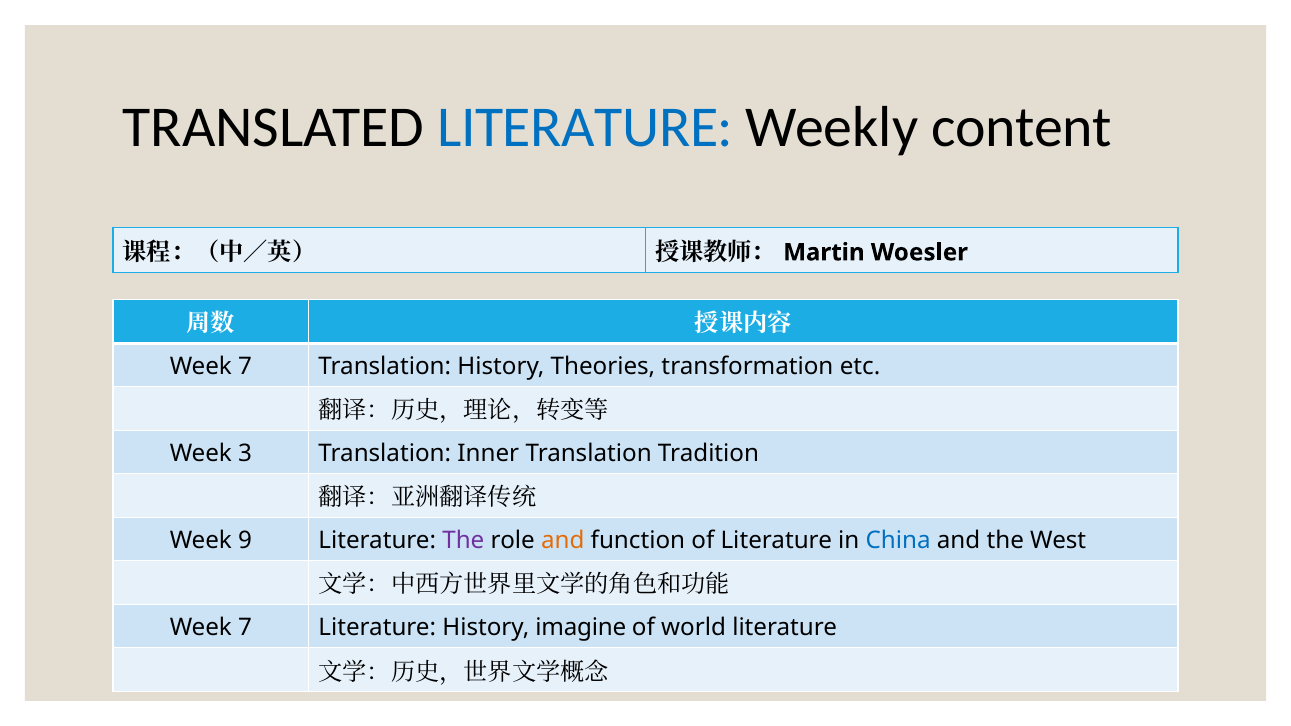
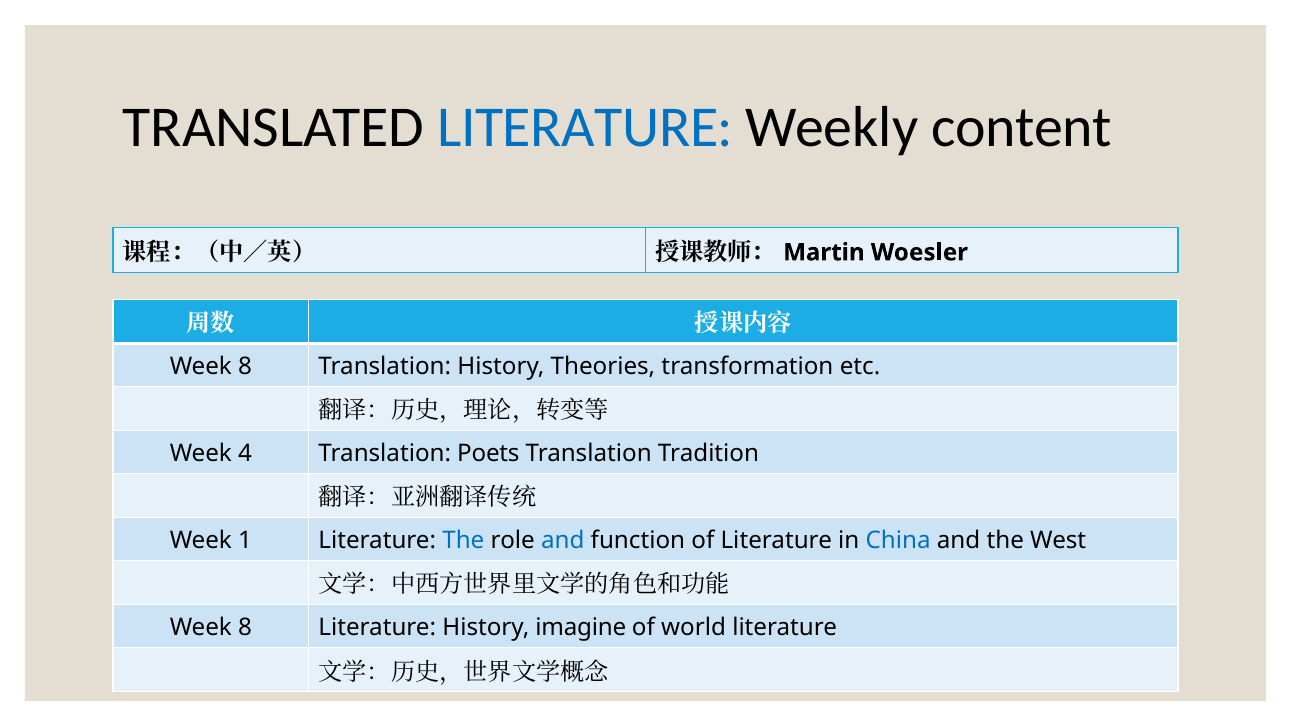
7 at (245, 366): 7 -> 8
3: 3 -> 4
Inner: Inner -> Poets
9: 9 -> 1
The at (463, 540) colour: purple -> blue
and at (563, 540) colour: orange -> blue
7 at (245, 628): 7 -> 8
